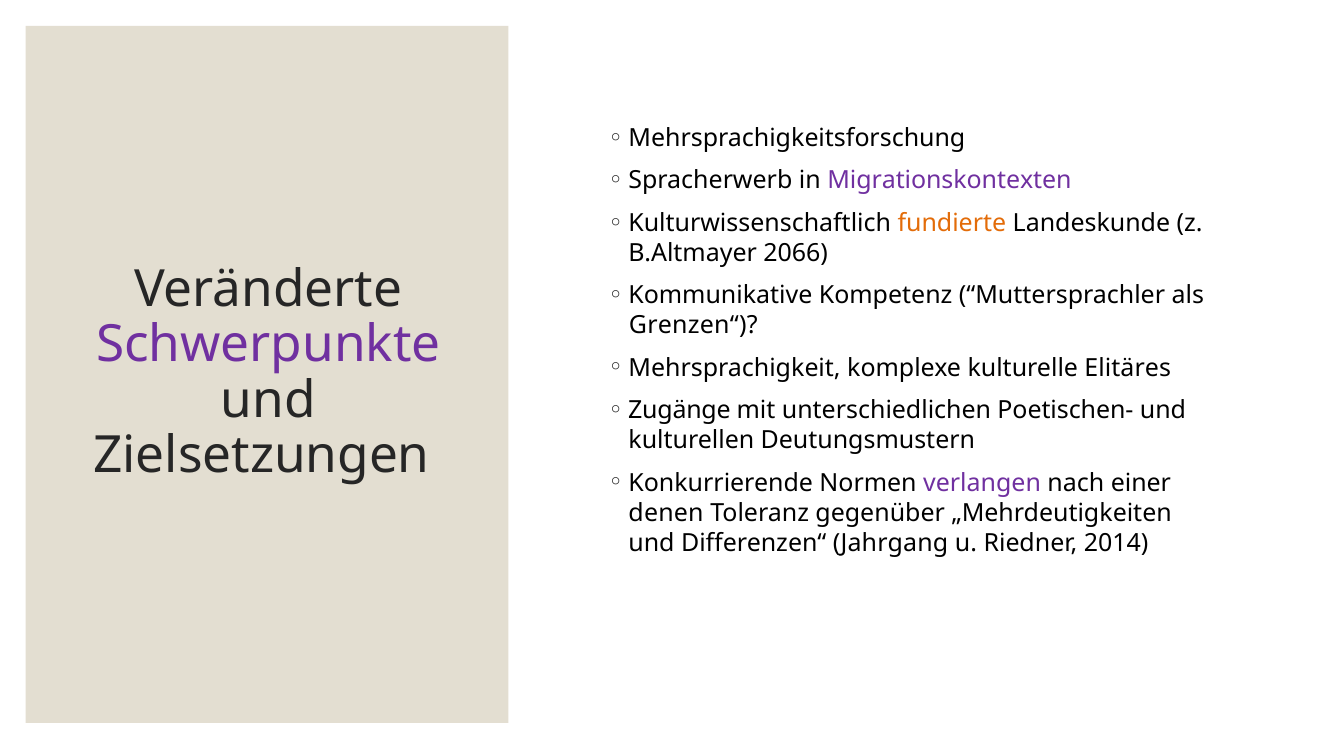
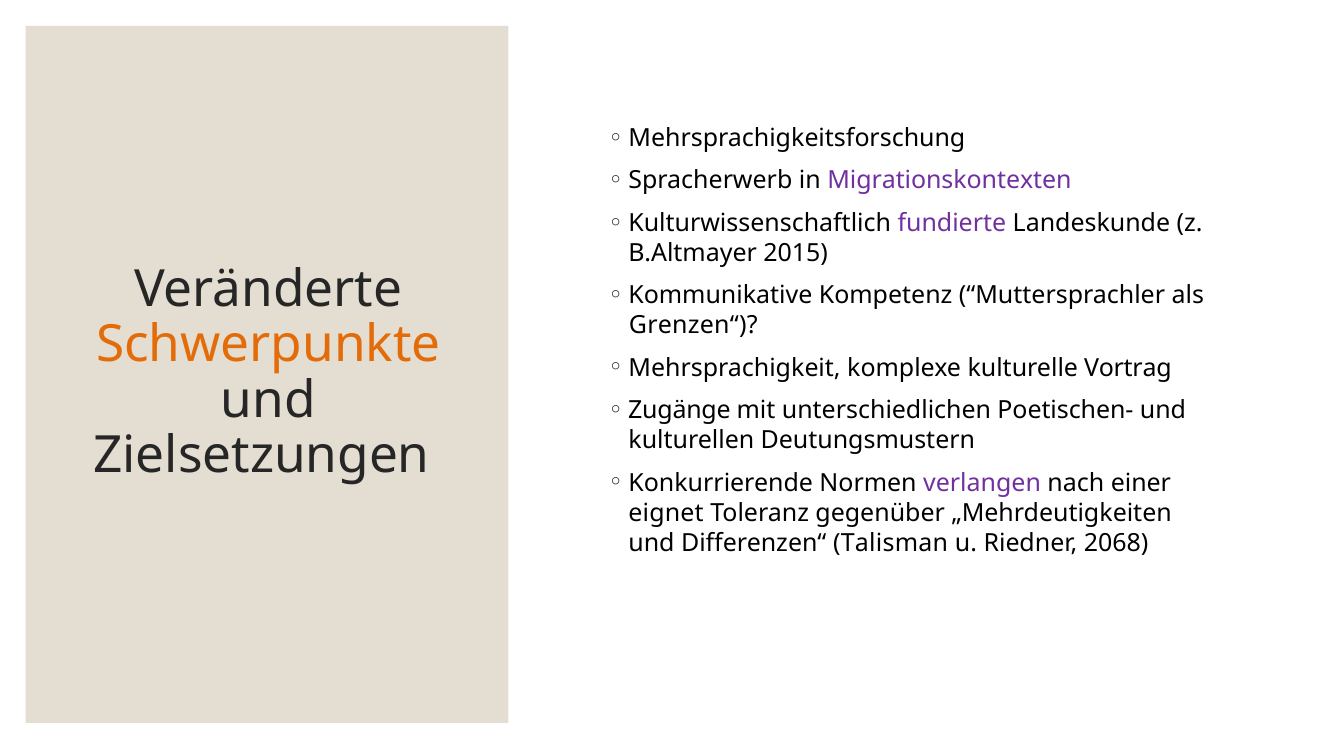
fundierte colour: orange -> purple
2066: 2066 -> 2015
Schwerpunkte colour: purple -> orange
Elitäres: Elitäres -> Vortrag
denen: denen -> eignet
Jahrgang: Jahrgang -> Talisman
2014: 2014 -> 2068
